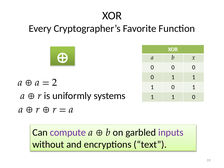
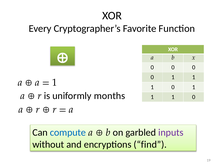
2 at (55, 82): 2 -> 1
systems: systems -> months
compute colour: purple -> blue
text: text -> find
